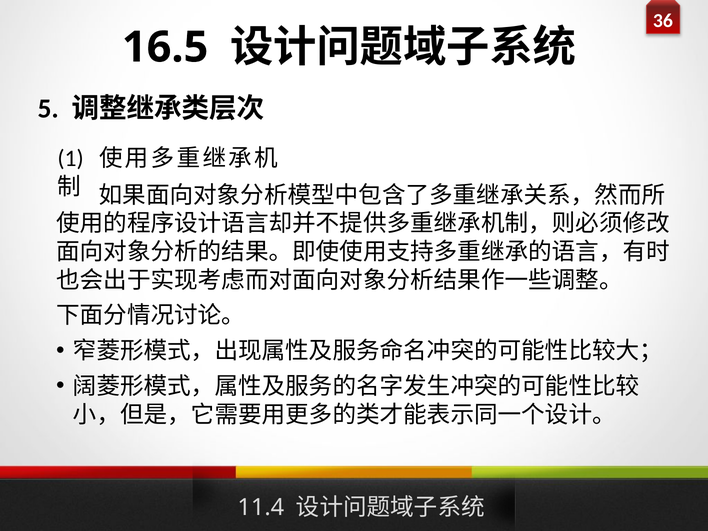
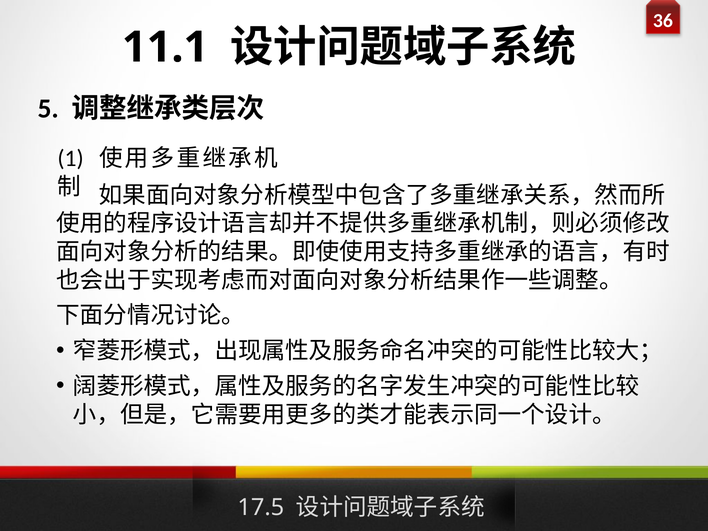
16.5: 16.5 -> 11.1
11.4: 11.4 -> 17.5
